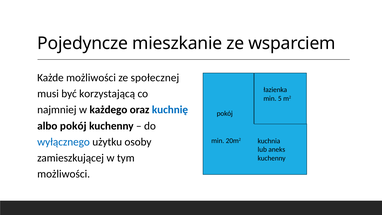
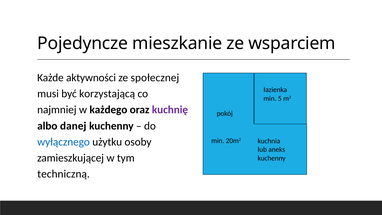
Każde możliwości: możliwości -> aktywności
kuchnię colour: blue -> purple
albo pokój: pokój -> danej
możliwości at (64, 174): możliwości -> techniczną
